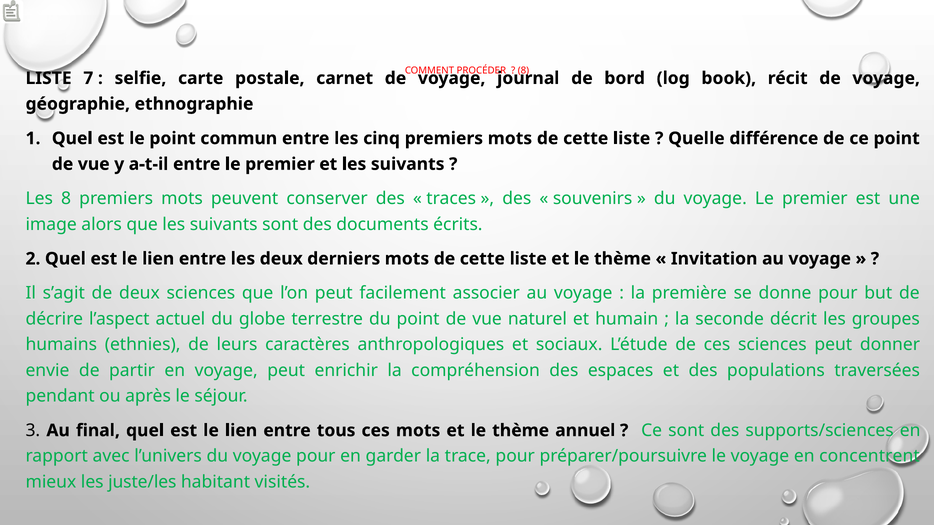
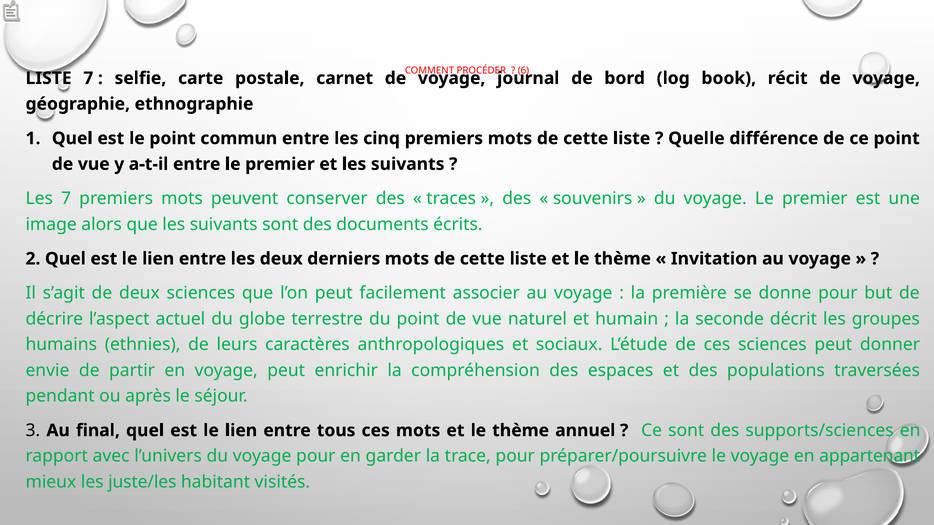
8 at (523, 71): 8 -> 6
Les 8: 8 -> 7
concentrent: concentrent -> appartenant
